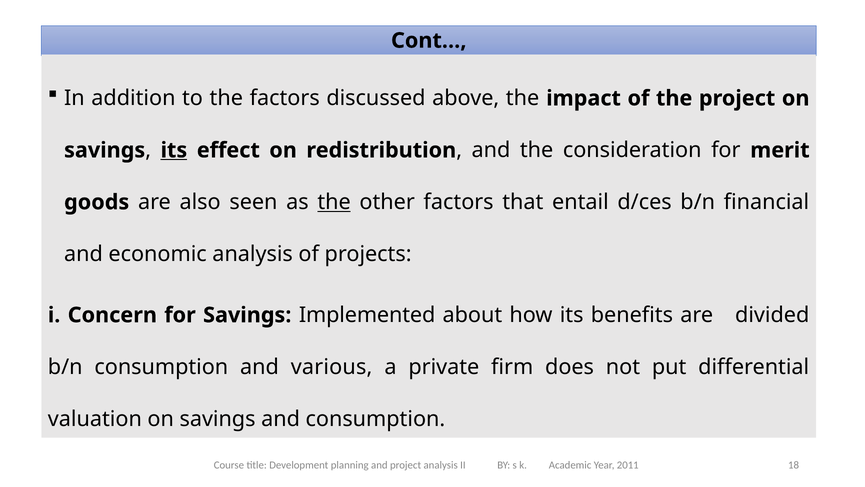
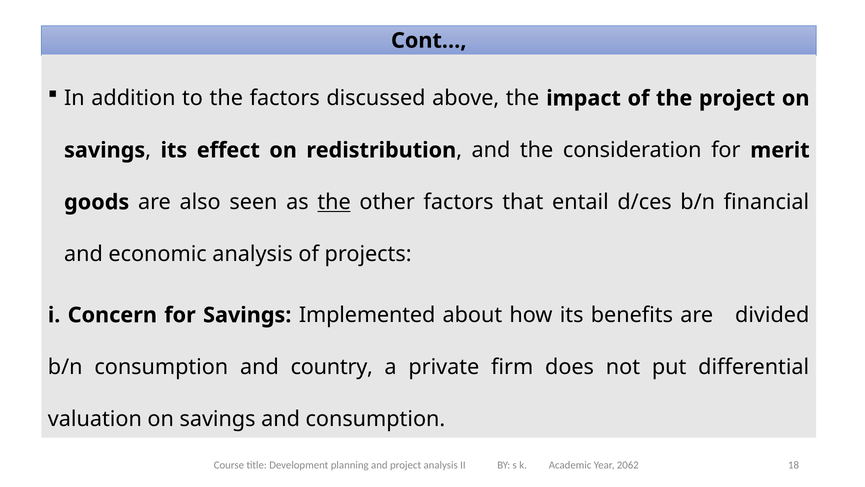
its at (174, 150) underline: present -> none
various: various -> country
2011: 2011 -> 2062
